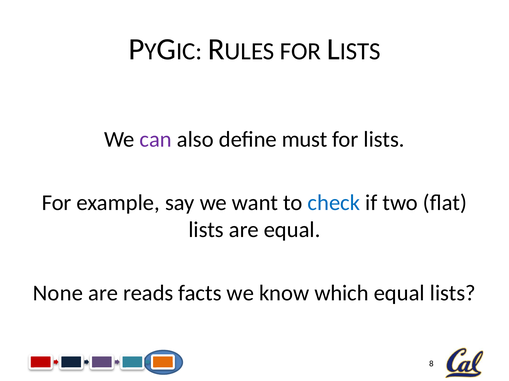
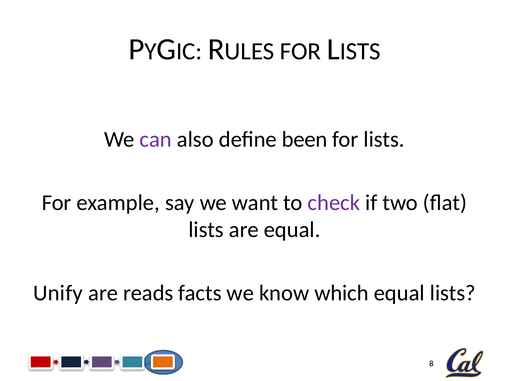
must: must -> been
check colour: blue -> purple
None: None -> Unify
